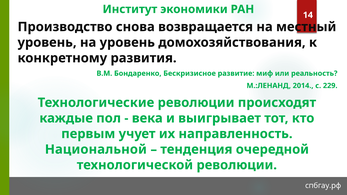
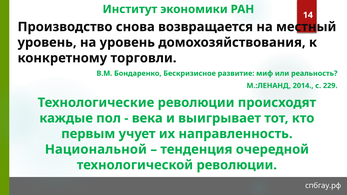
развития: развития -> торговли
